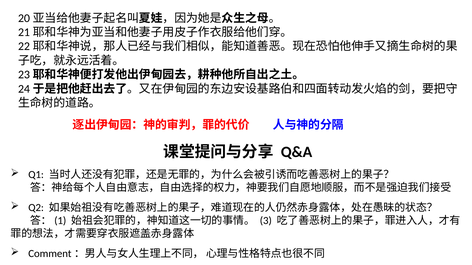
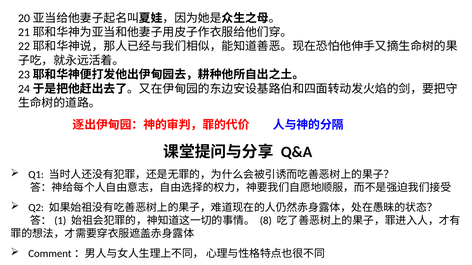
3: 3 -> 8
